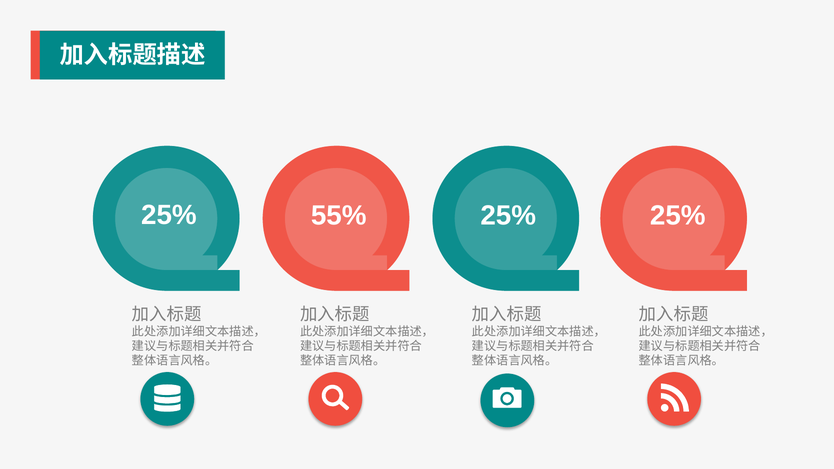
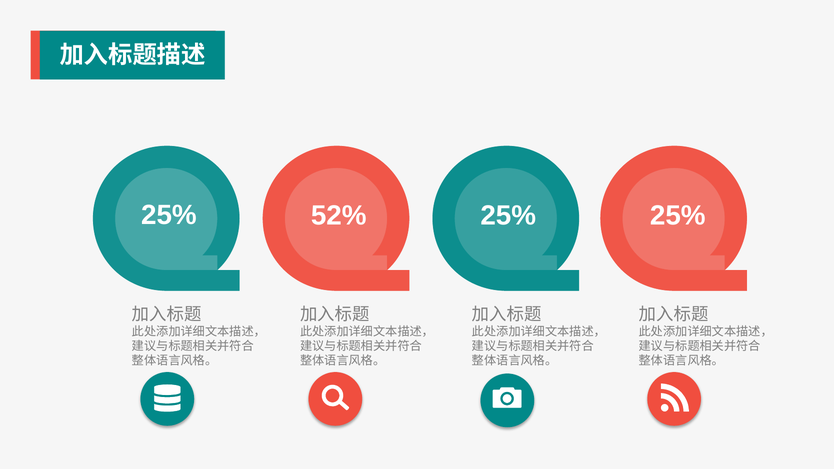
55%: 55% -> 52%
